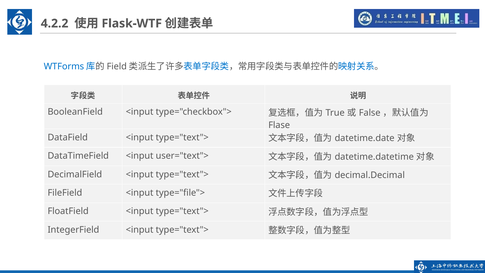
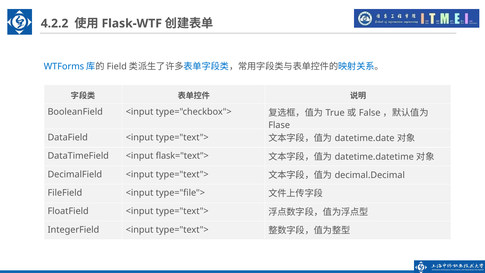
user="text">: user="text"> -> flask="text">
